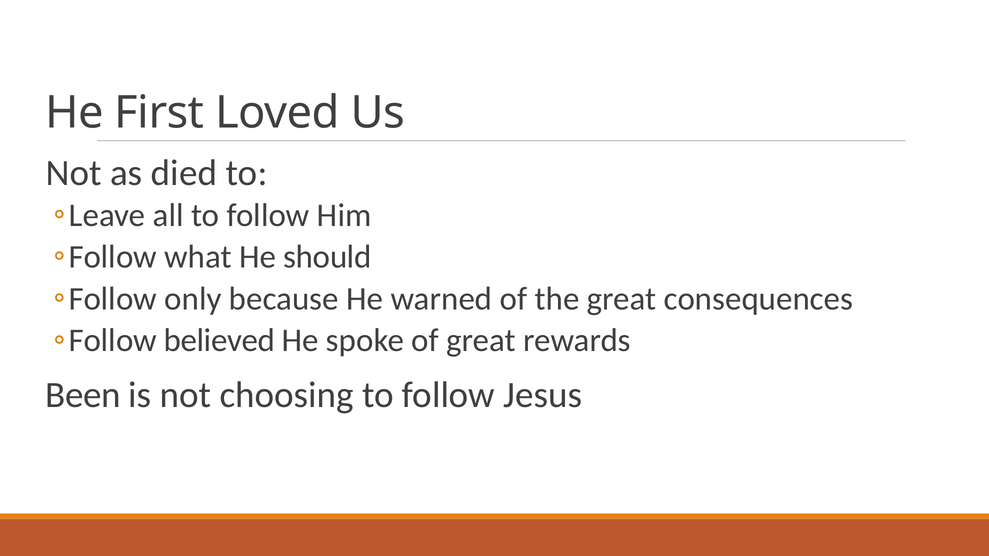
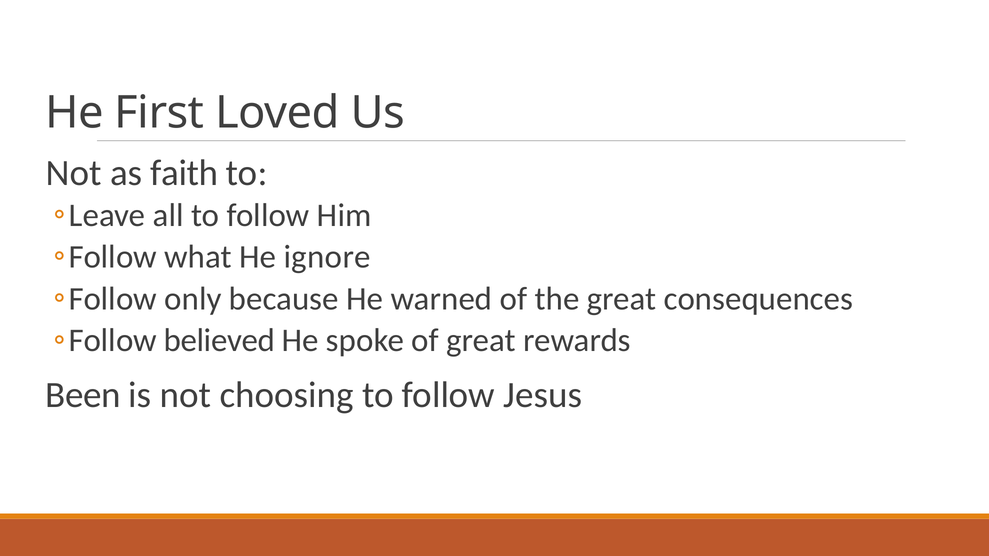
died: died -> faith
should: should -> ignore
